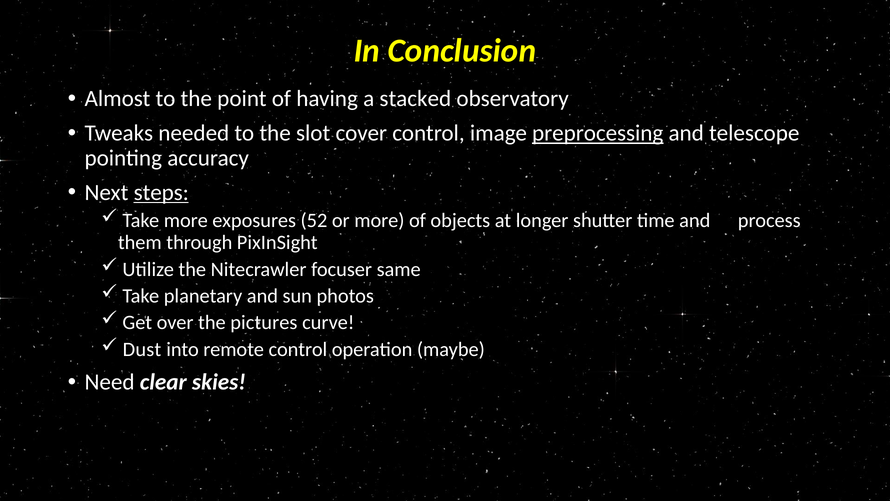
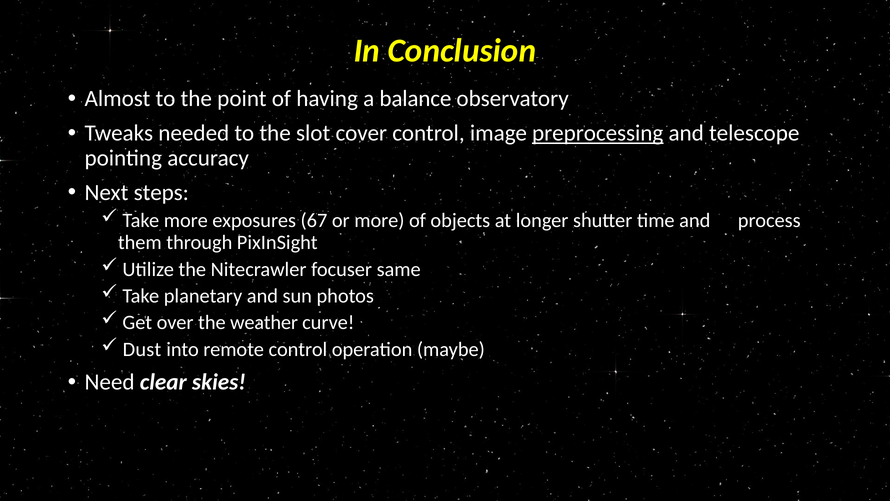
stacked: stacked -> balance
steps underline: present -> none
52: 52 -> 67
pictures: pictures -> weather
